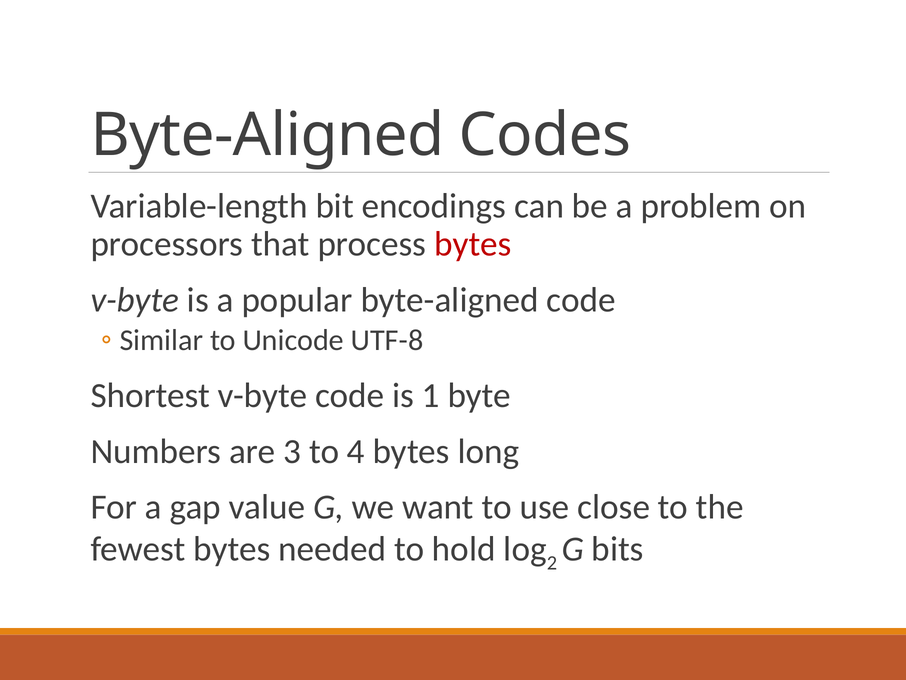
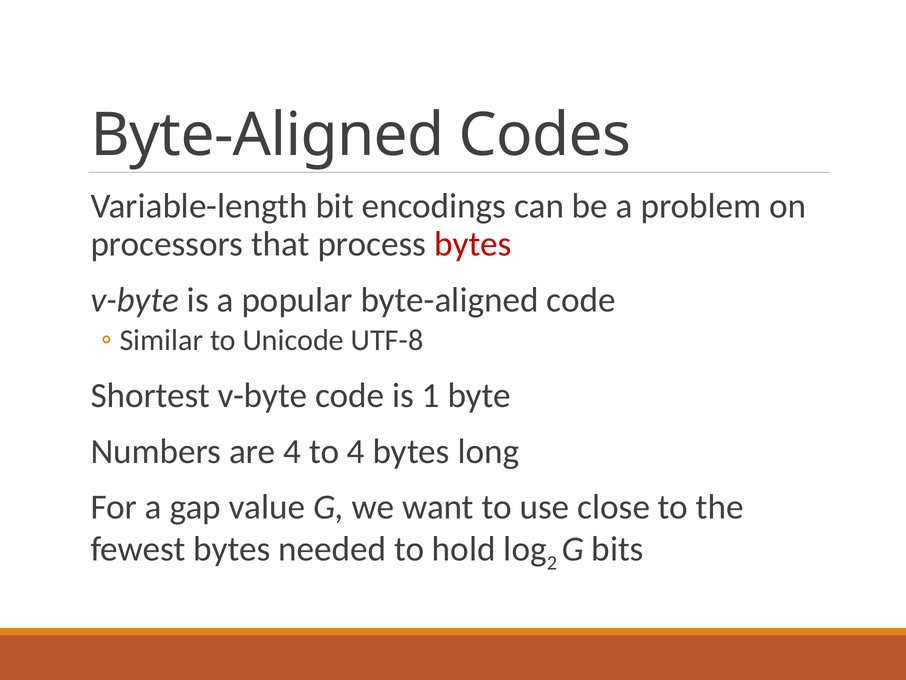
are 3: 3 -> 4
